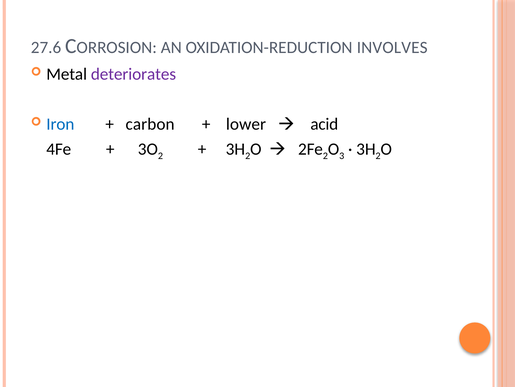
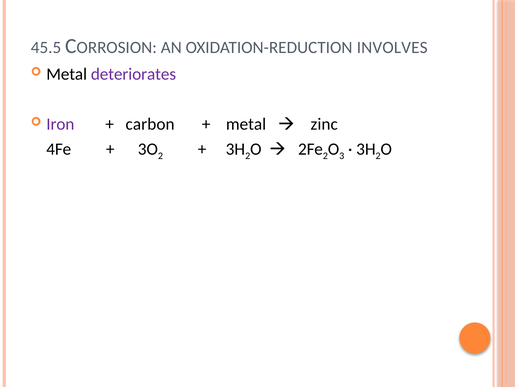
27.6: 27.6 -> 45.5
Iron colour: blue -> purple
lower at (246, 124): lower -> metal
acid: acid -> zinc
